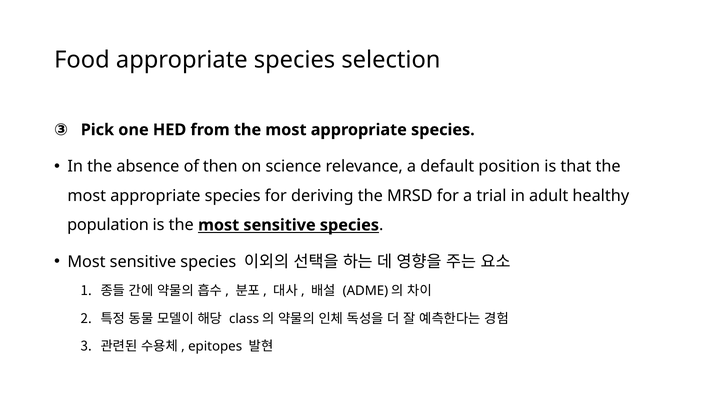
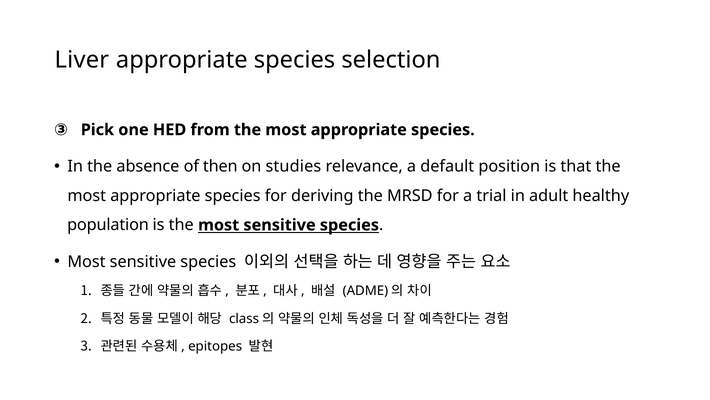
Food: Food -> Liver
science: science -> studies
